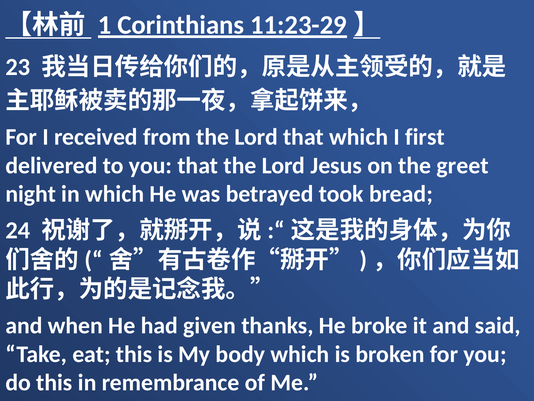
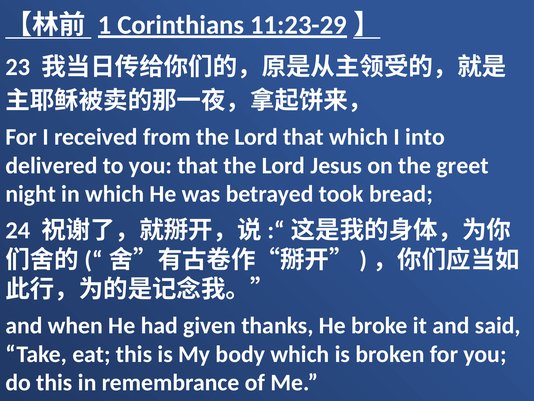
first: first -> into
